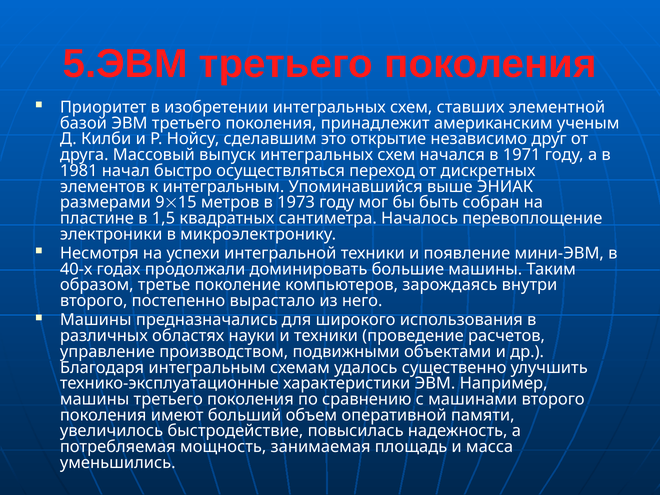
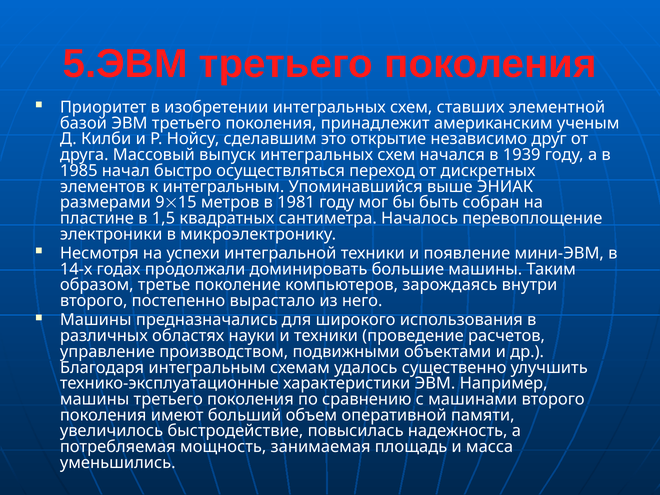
1971: 1971 -> 1939
1981: 1981 -> 1985
1973: 1973 -> 1981
40-х: 40-х -> 14-х
